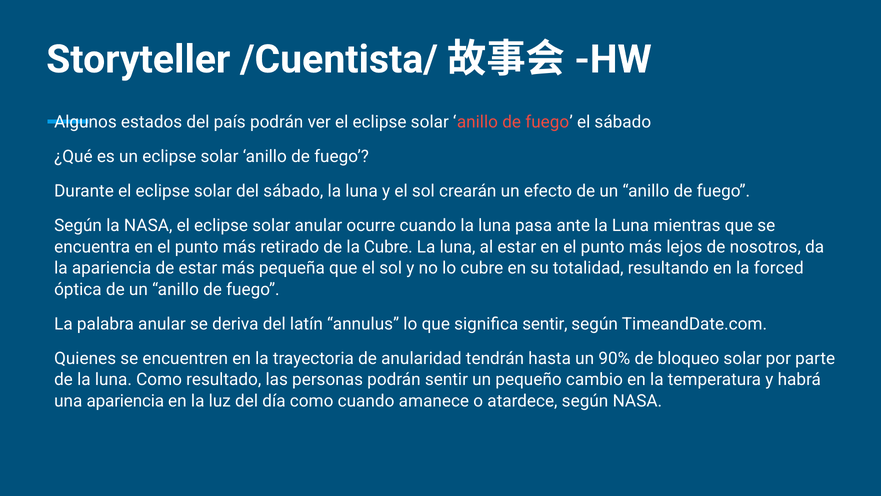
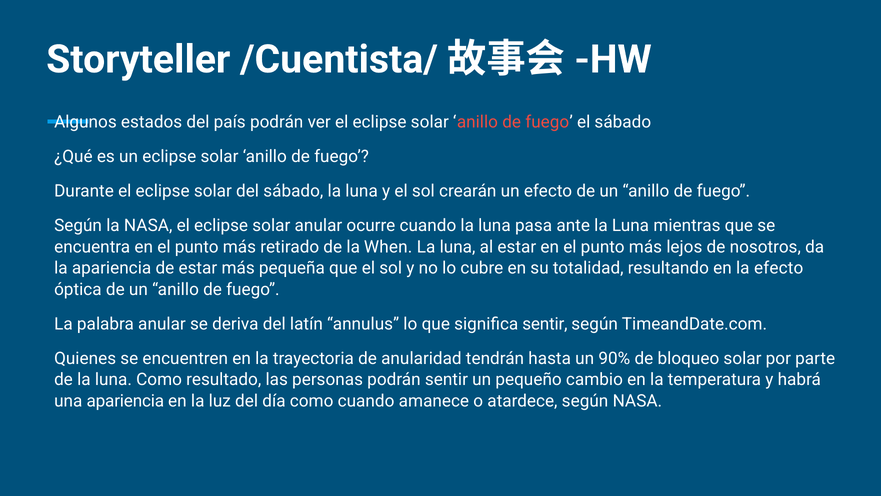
la Cubre: Cubre -> When
la forced: forced -> efecto
